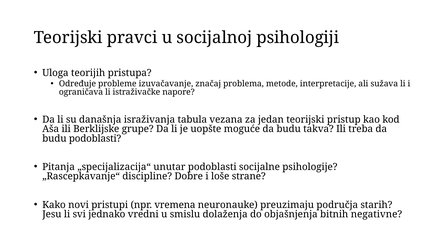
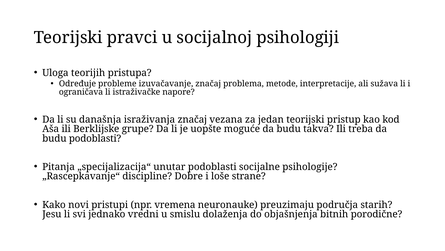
israživanja tabula: tabula -> značaj
negativne: negativne -> porodične
